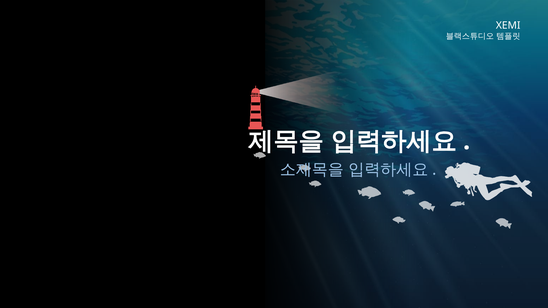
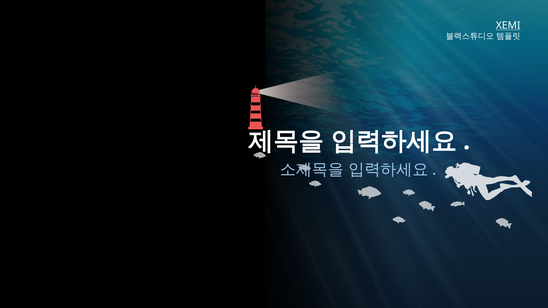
XEMI underline: none -> present
